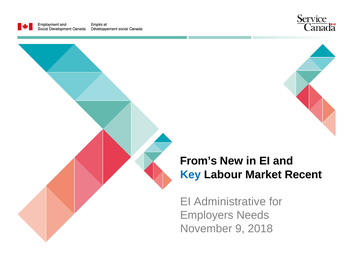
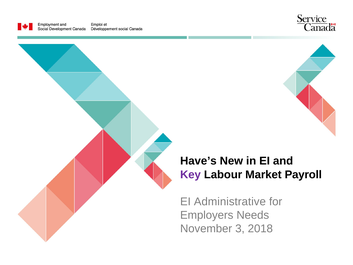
From’s: From’s -> Have’s
Key colour: blue -> purple
Recent: Recent -> Payroll
9: 9 -> 3
